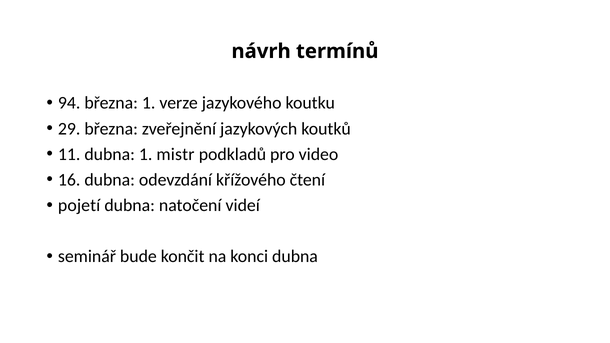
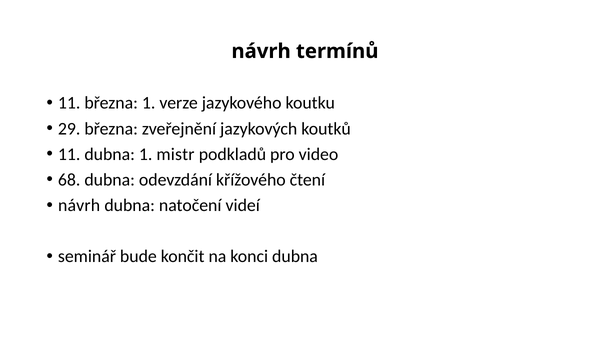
94 at (69, 103): 94 -> 11
16: 16 -> 68
pojetí at (79, 205): pojetí -> návrh
